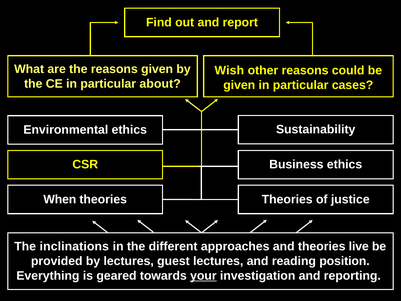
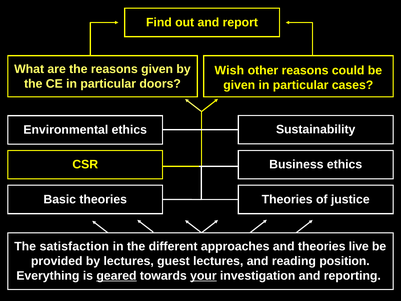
about: about -> doors
When: When -> Basic
inclinations: inclinations -> satisfaction
geared underline: none -> present
